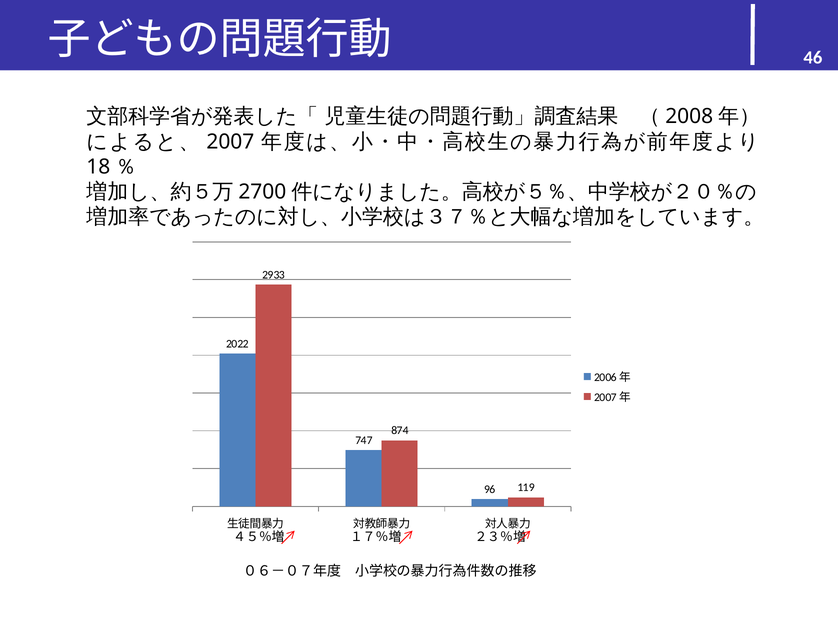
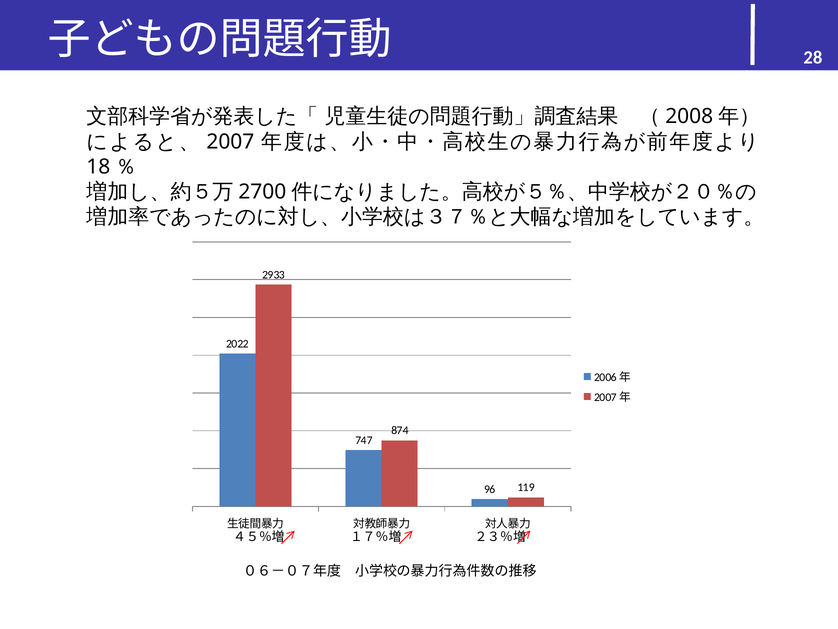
46: 46 -> 28
